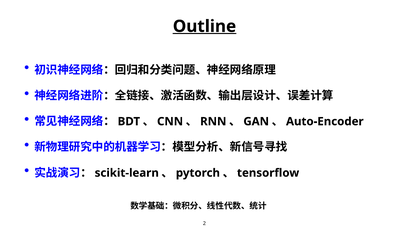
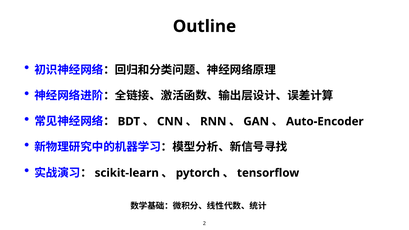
Outline underline: present -> none
